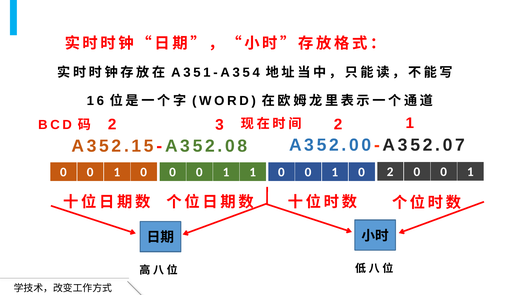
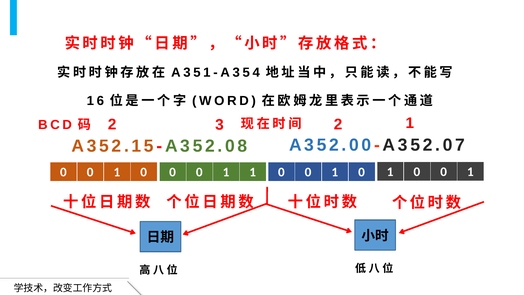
1 0 2: 2 -> 1
